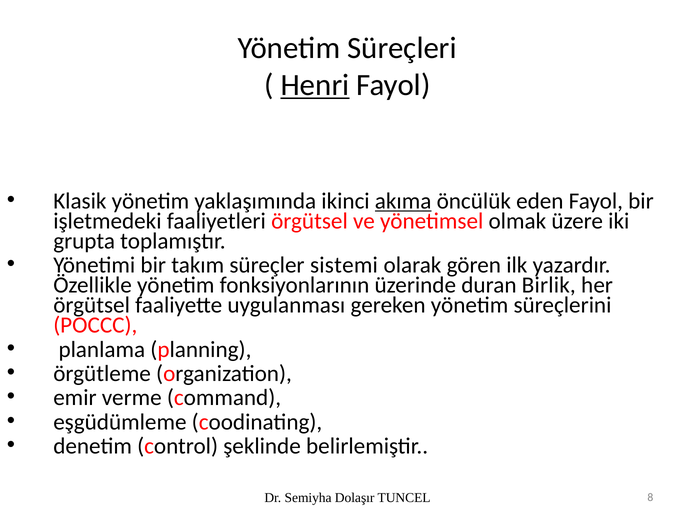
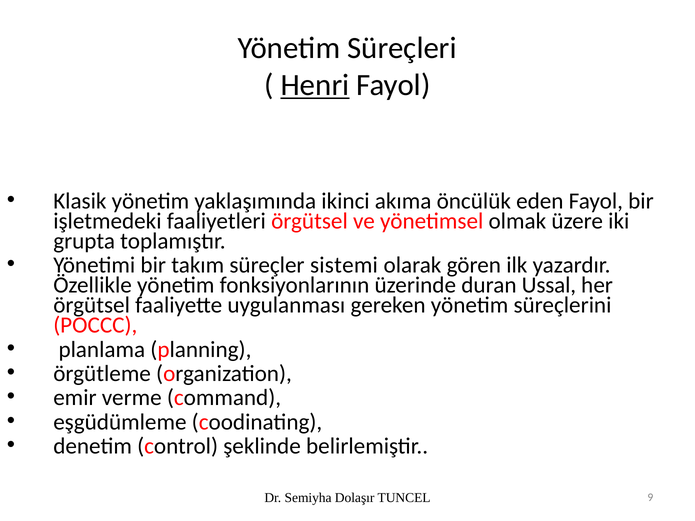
akıma underline: present -> none
Birlik: Birlik -> Ussal
8: 8 -> 9
